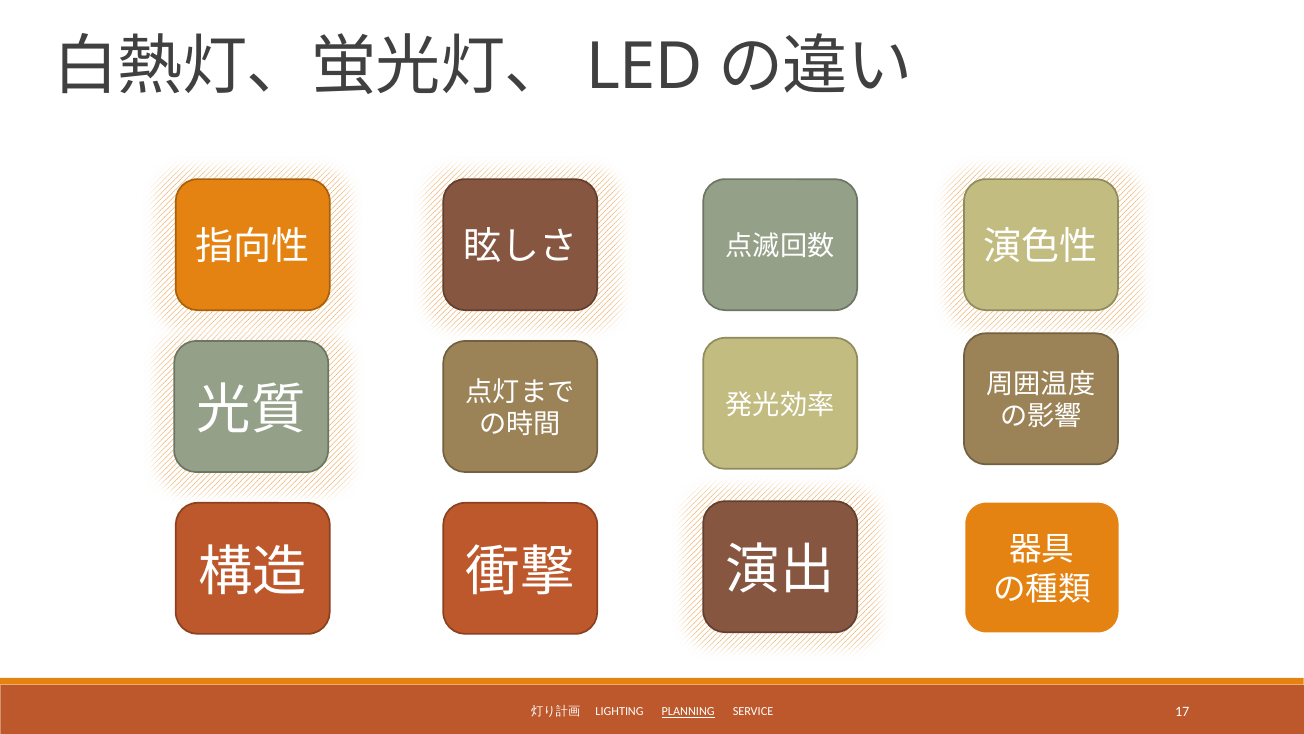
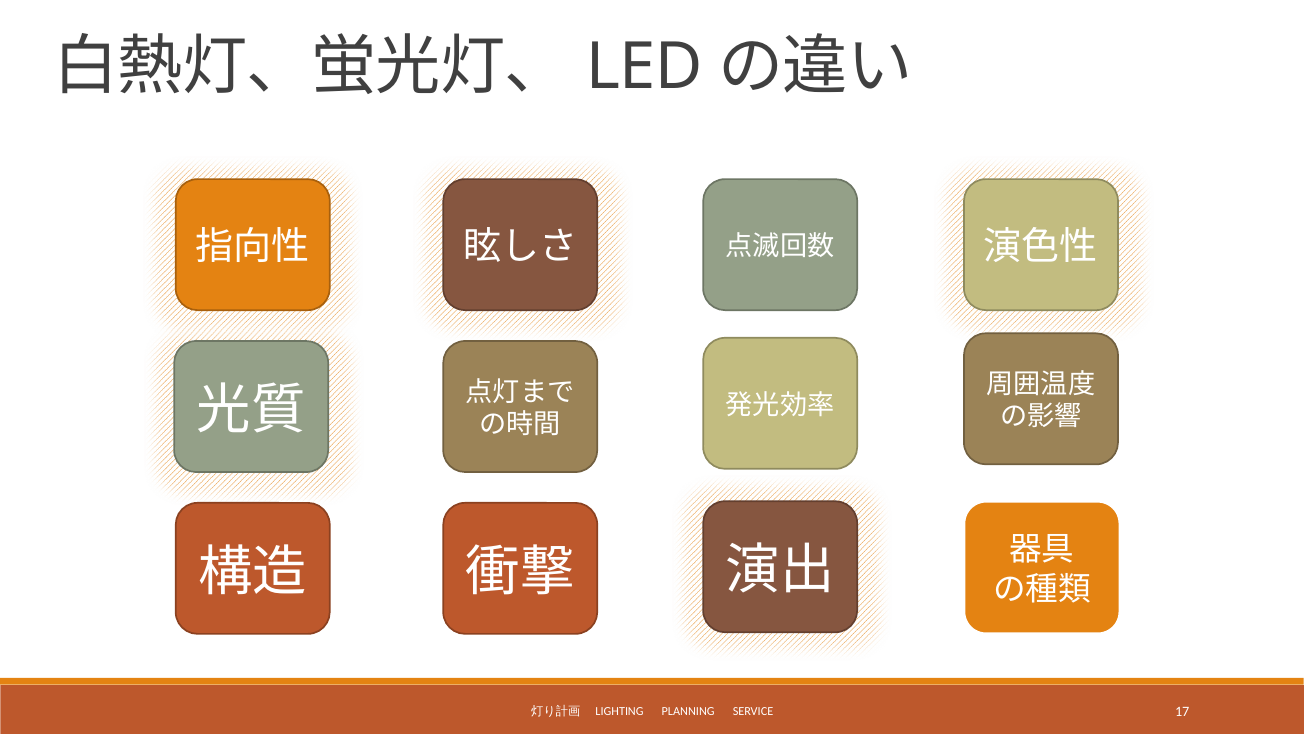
PLANNING underline: present -> none
